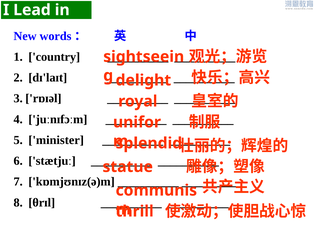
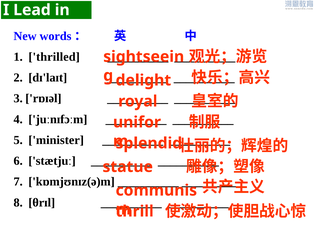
country: country -> thrilled
